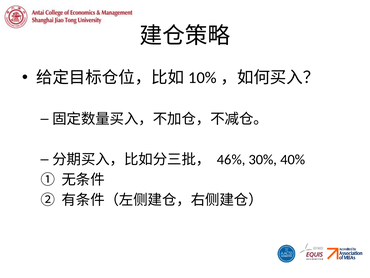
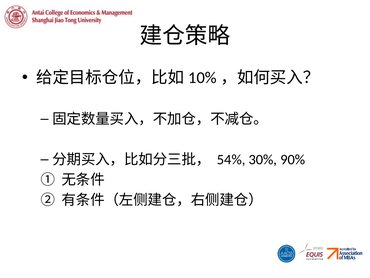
46%: 46% -> 54%
40%: 40% -> 90%
